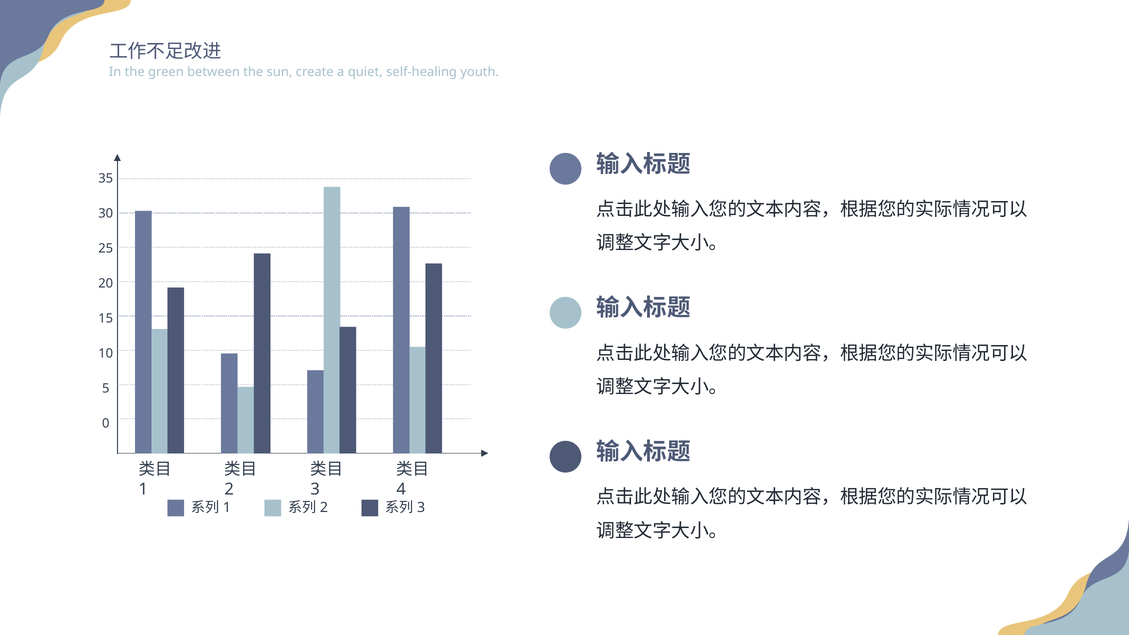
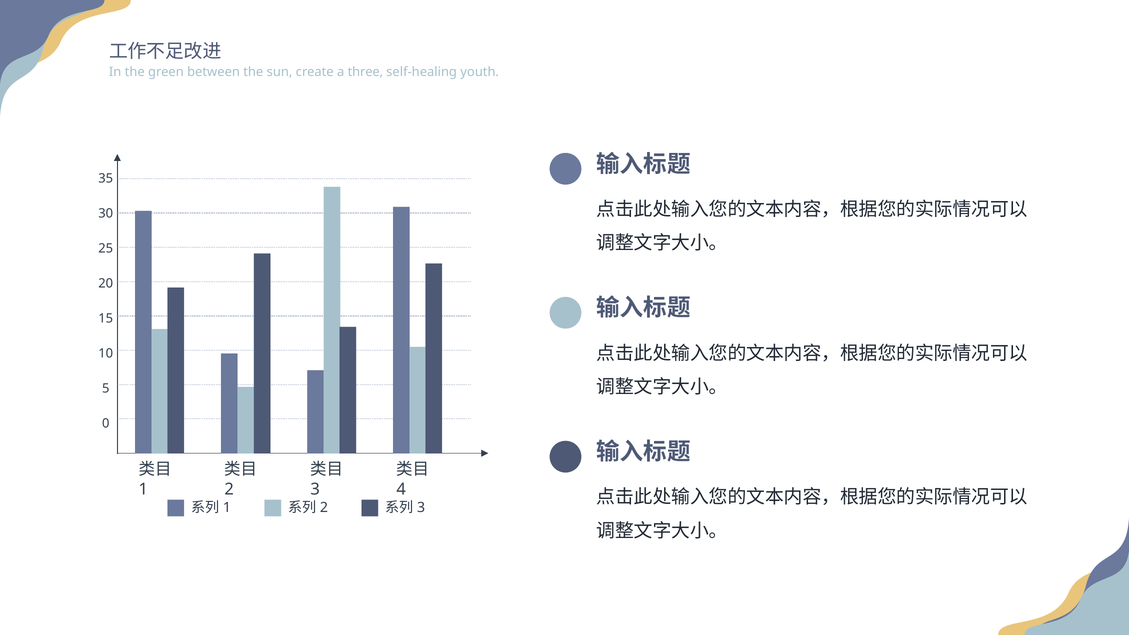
quiet: quiet -> three
